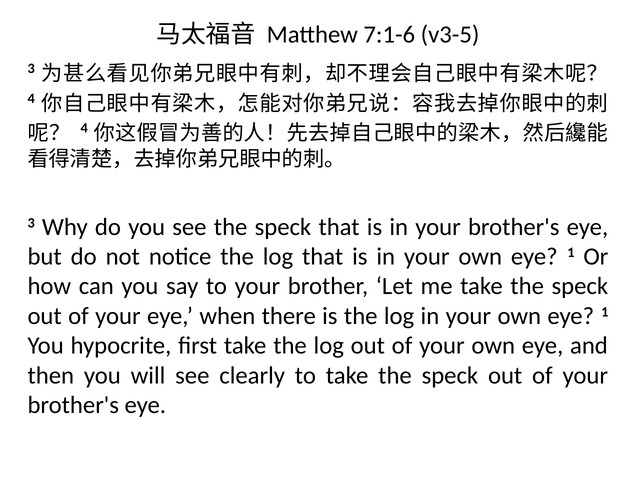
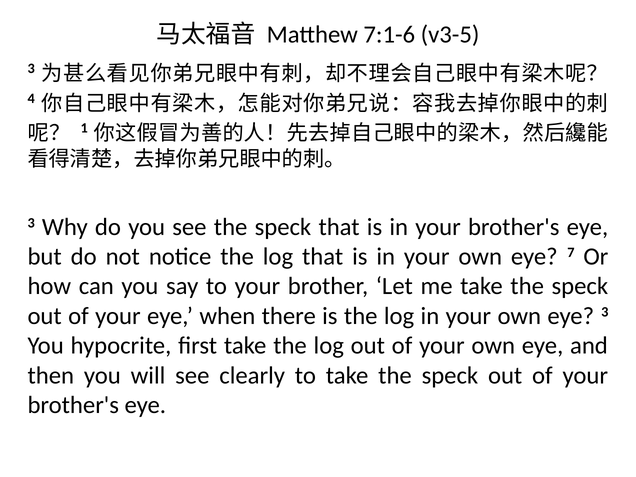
4 at (84, 128): 4 -> 1
1 at (571, 253): 1 -> 7
1 at (605, 312): 1 -> 3
